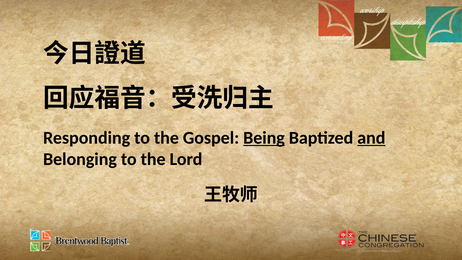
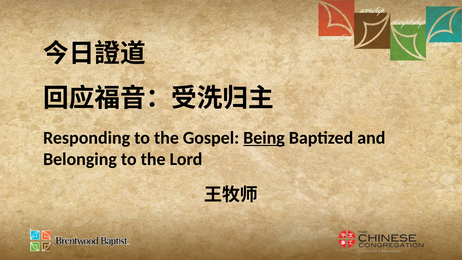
and underline: present -> none
